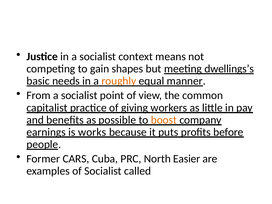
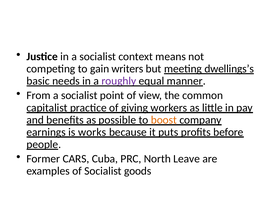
shapes: shapes -> writers
roughly colour: orange -> purple
Easier: Easier -> Leave
called: called -> goods
